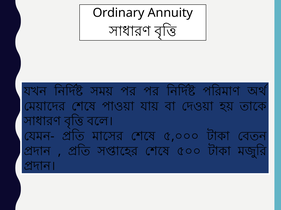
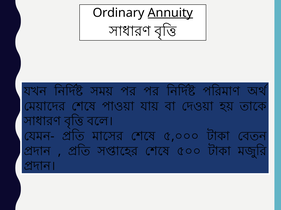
Annuity underline: none -> present
